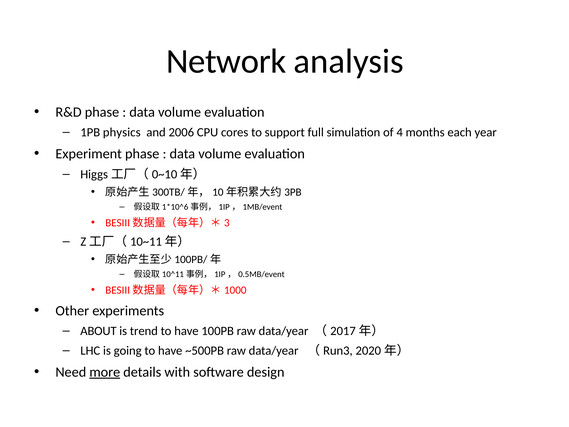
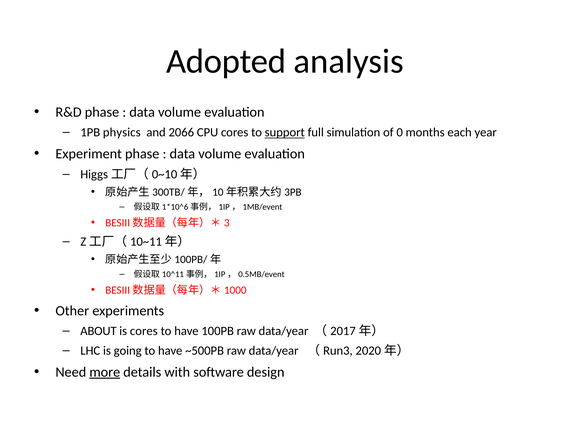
Network: Network -> Adopted
2006: 2006 -> 2066
support underline: none -> present
4: 4 -> 0
is trend: trend -> cores
